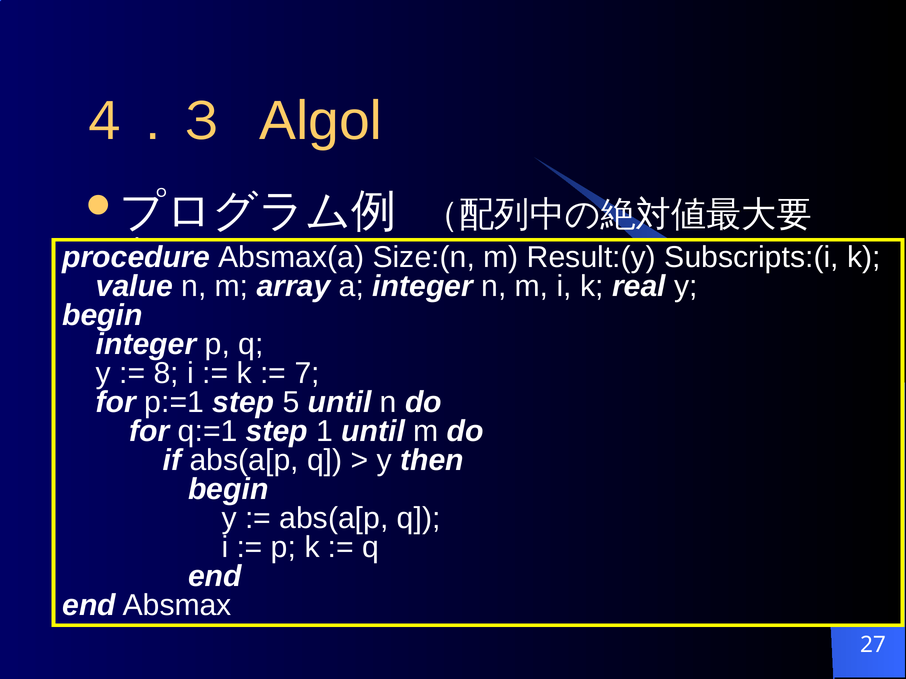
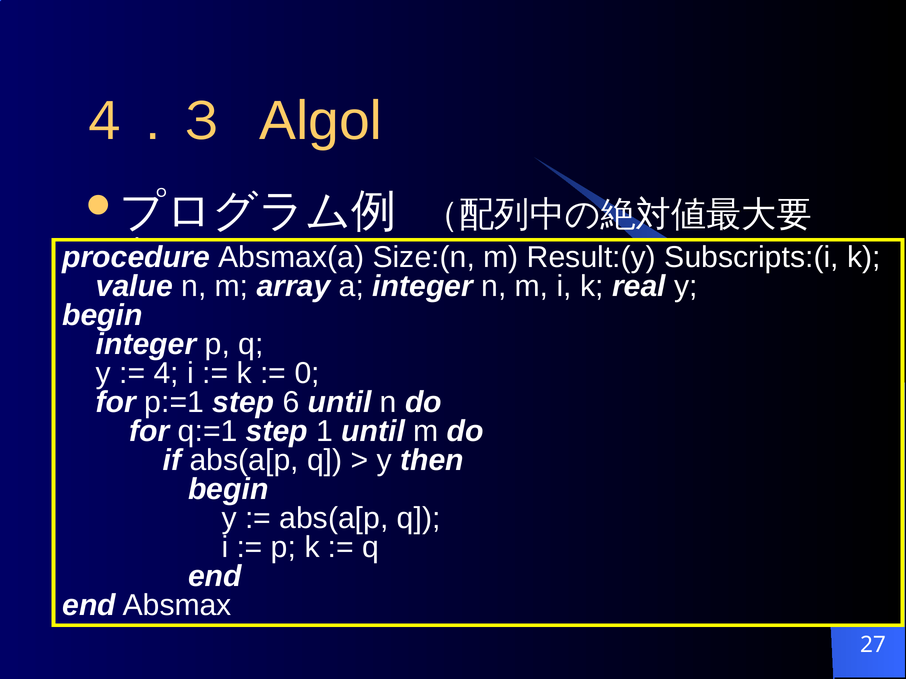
8: 8 -> 4
7: 7 -> 0
5: 5 -> 6
